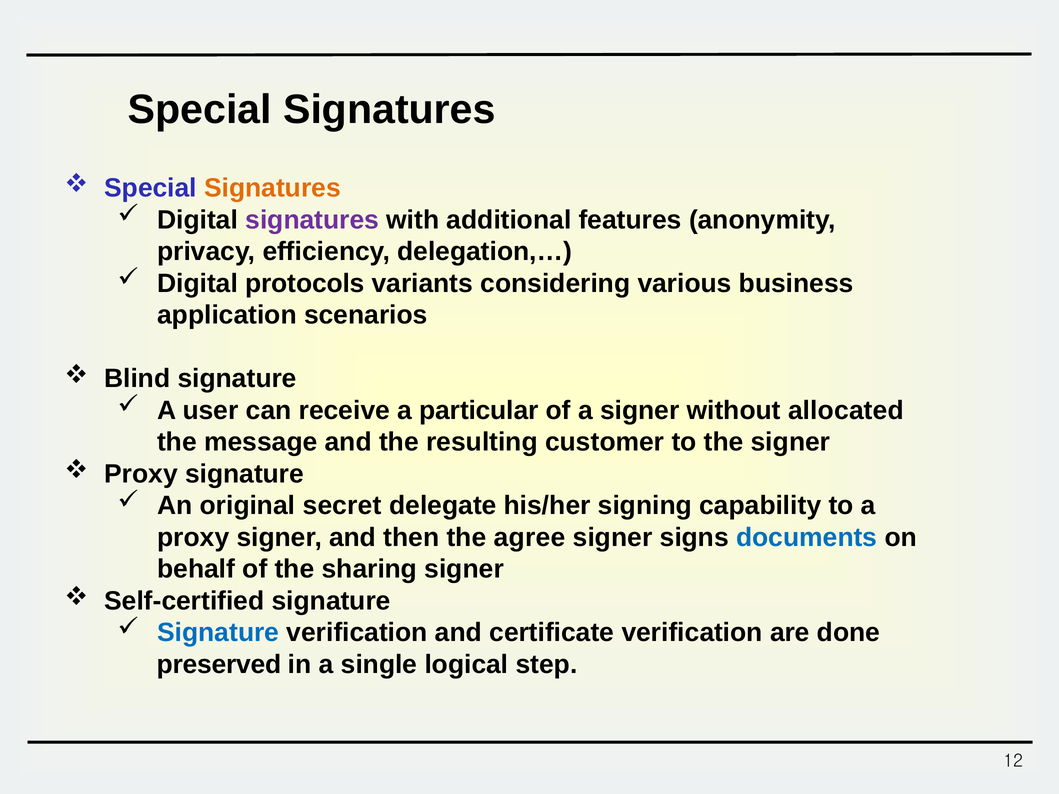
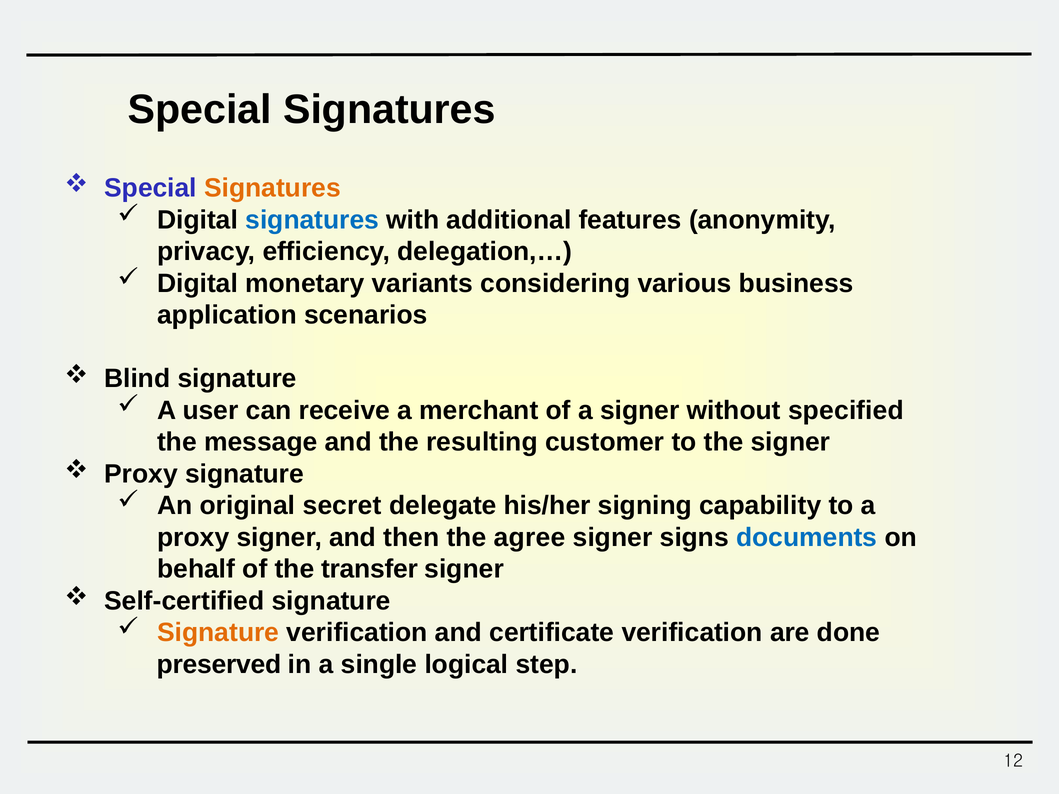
signatures at (312, 220) colour: purple -> blue
protocols: protocols -> monetary
particular: particular -> merchant
allocated: allocated -> specified
sharing: sharing -> transfer
Signature at (218, 633) colour: blue -> orange
